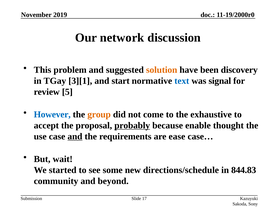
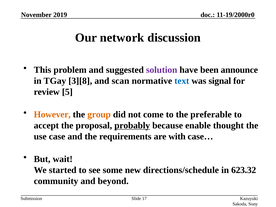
solution colour: orange -> purple
discovery: discovery -> announce
3][1: 3][1 -> 3][8
start: start -> scan
However colour: blue -> orange
exhaustive: exhaustive -> preferable
and at (75, 136) underline: present -> none
ease: ease -> with
844.83: 844.83 -> 623.32
